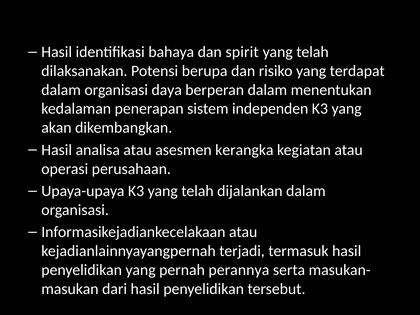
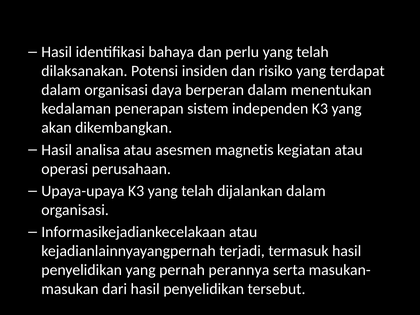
spirit: spirit -> perlu
berupa: berupa -> insiden
kerangka: kerangka -> magnetis
